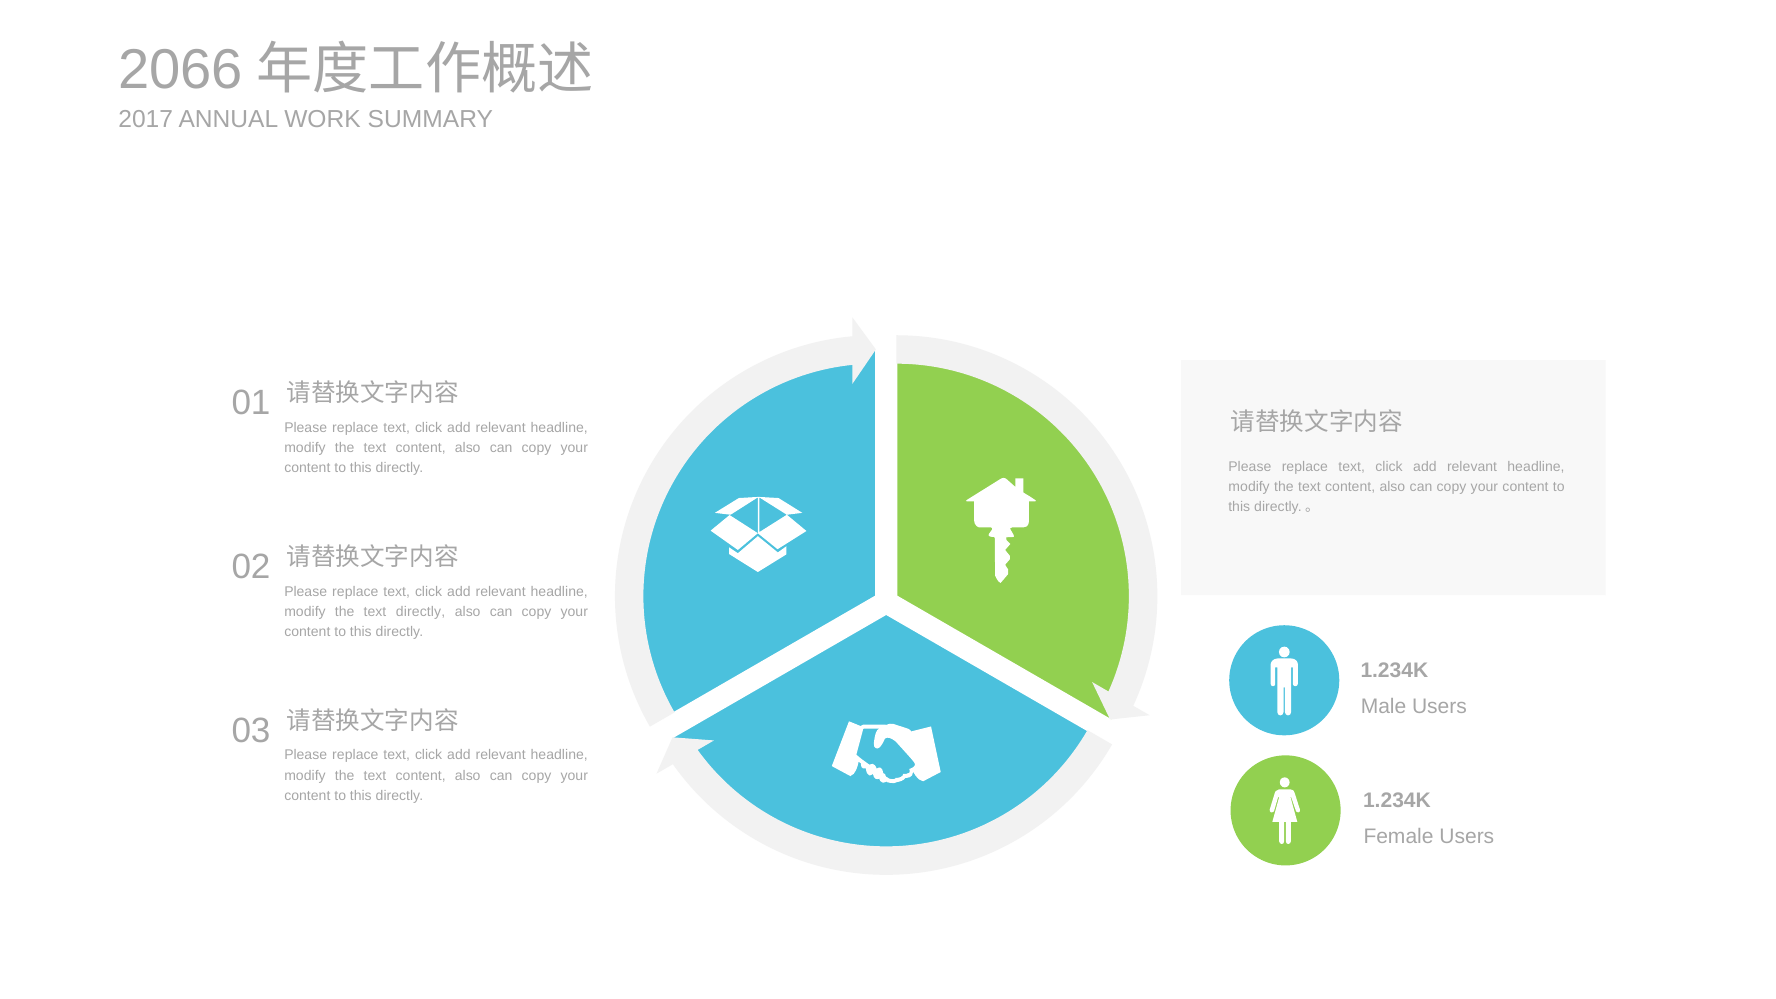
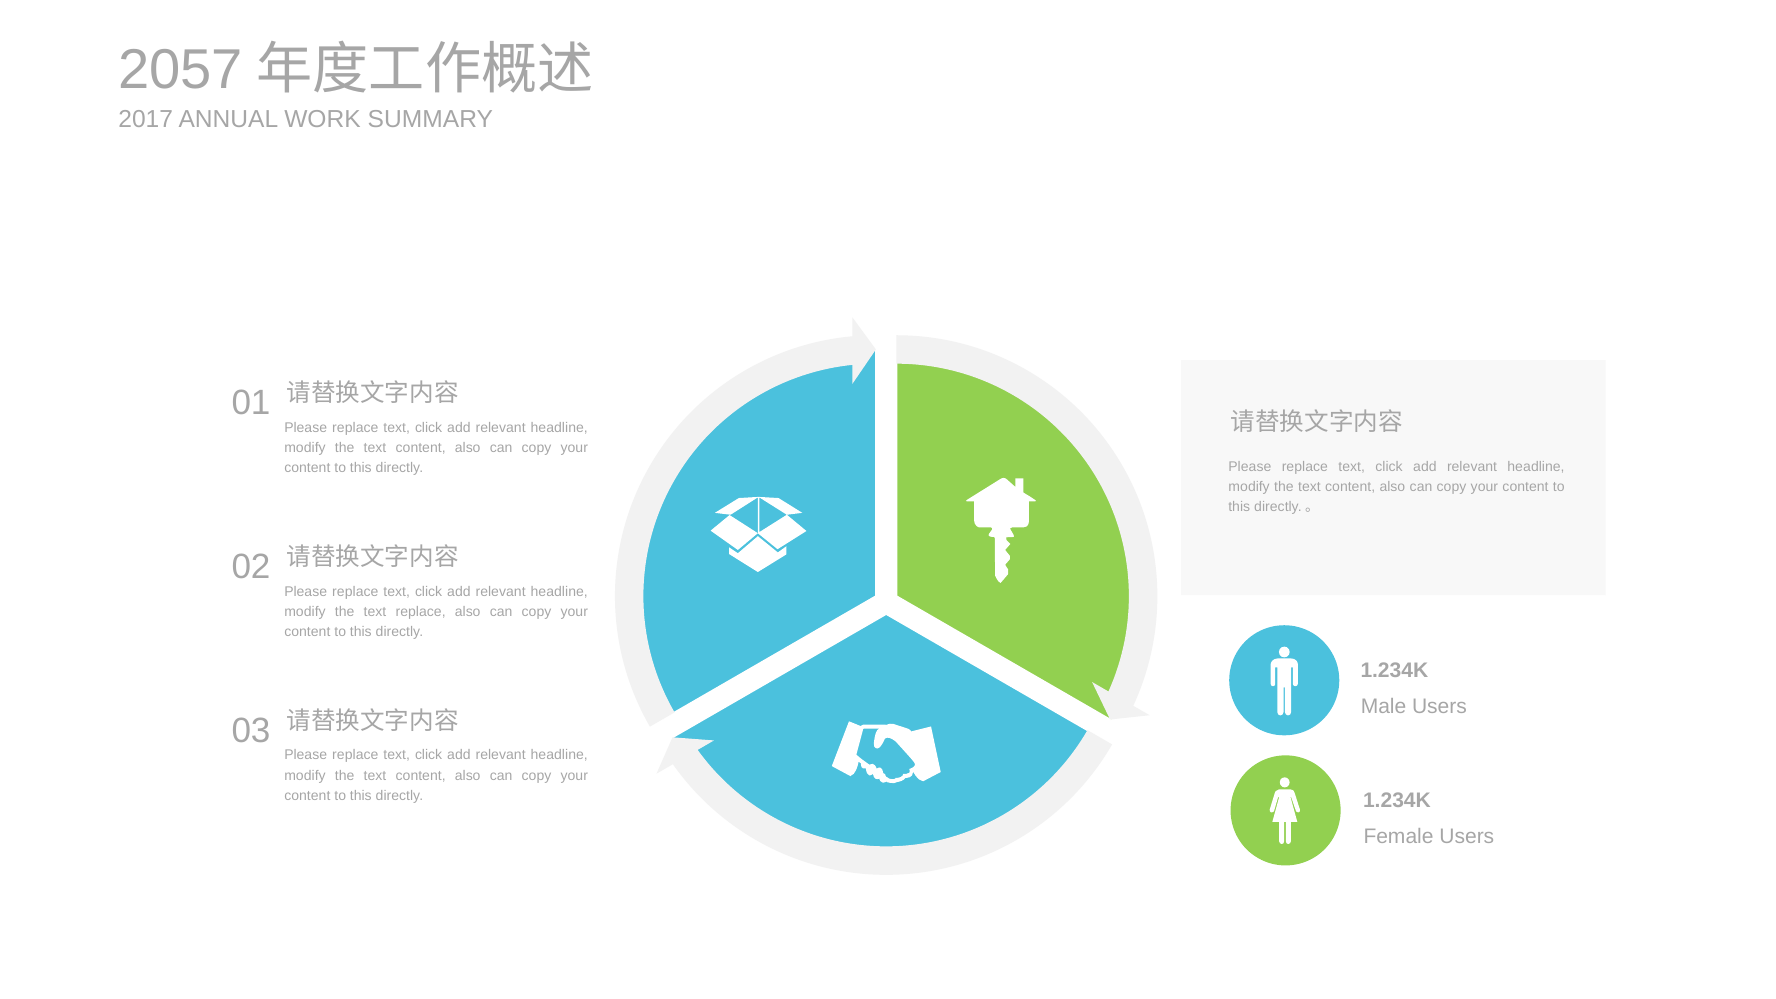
2066: 2066 -> 2057
text directly: directly -> replace
